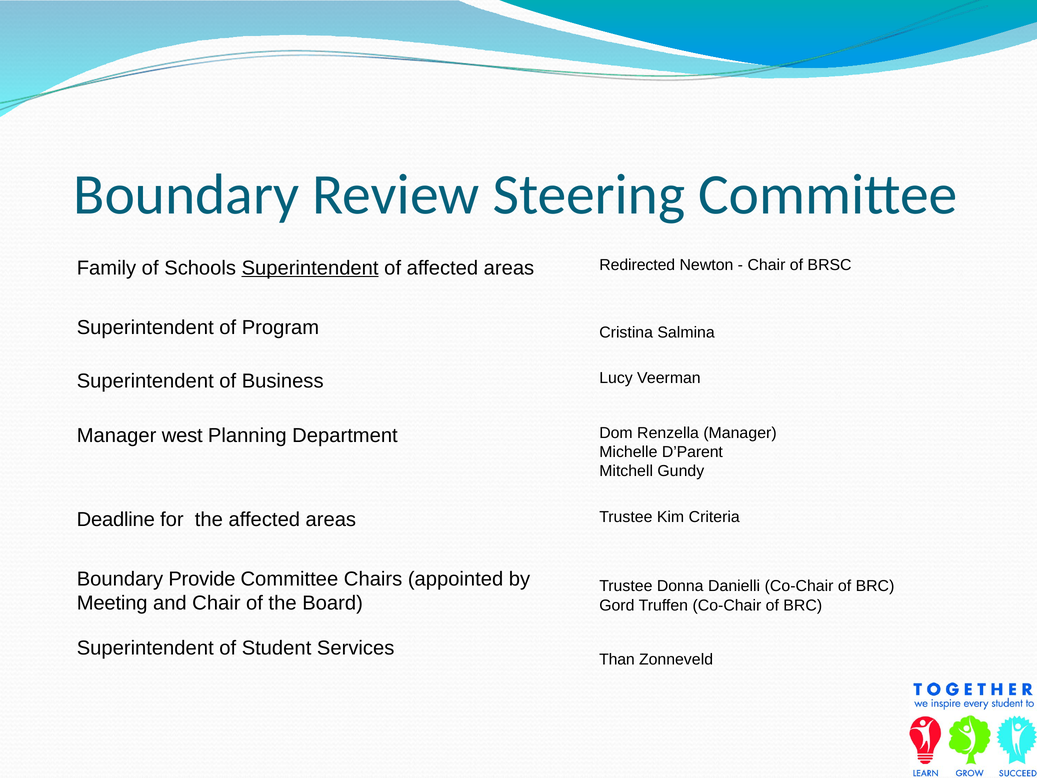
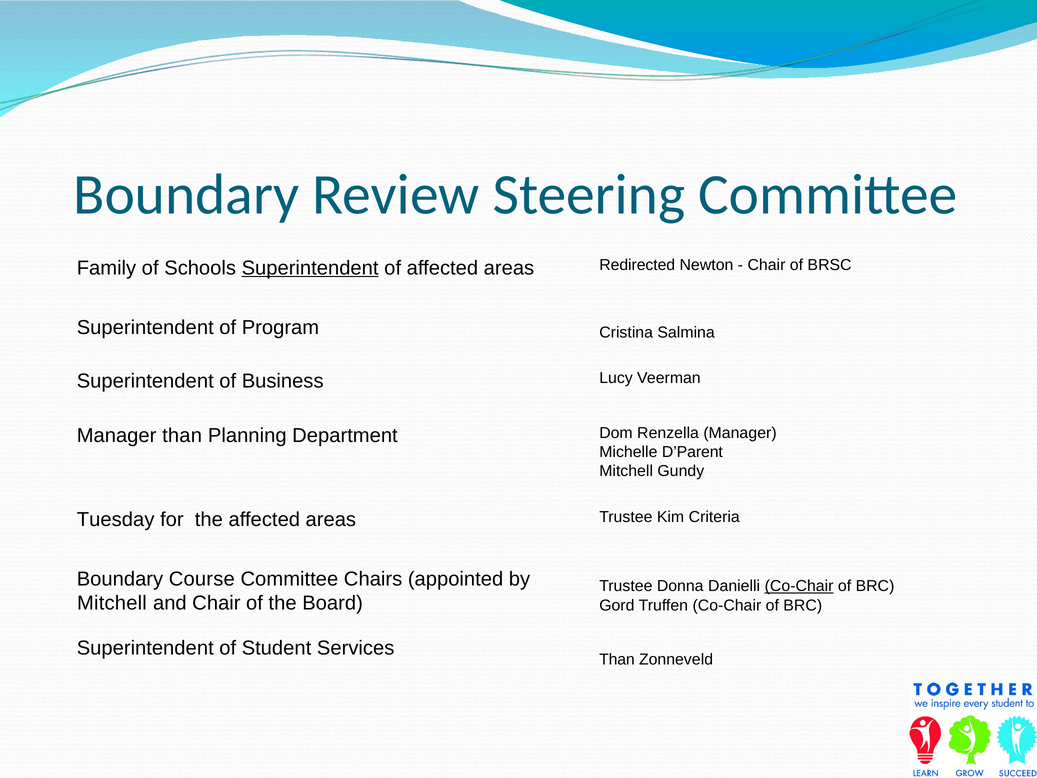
Manager west: west -> than
Deadline: Deadline -> Tuesday
Provide: Provide -> Course
Co-Chair at (799, 586) underline: none -> present
Meeting at (112, 603): Meeting -> Mitchell
